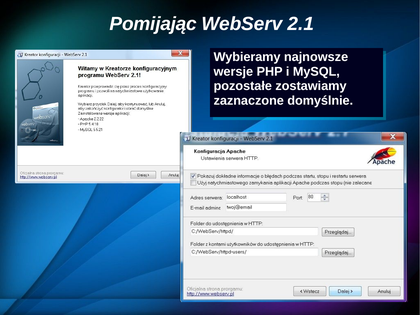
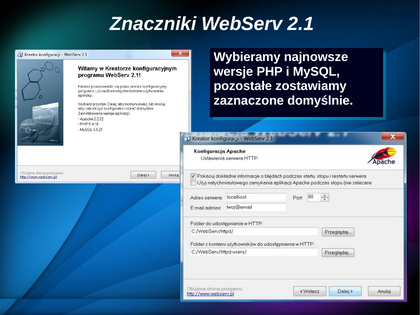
Pomijając: Pomijając -> Znaczniki
